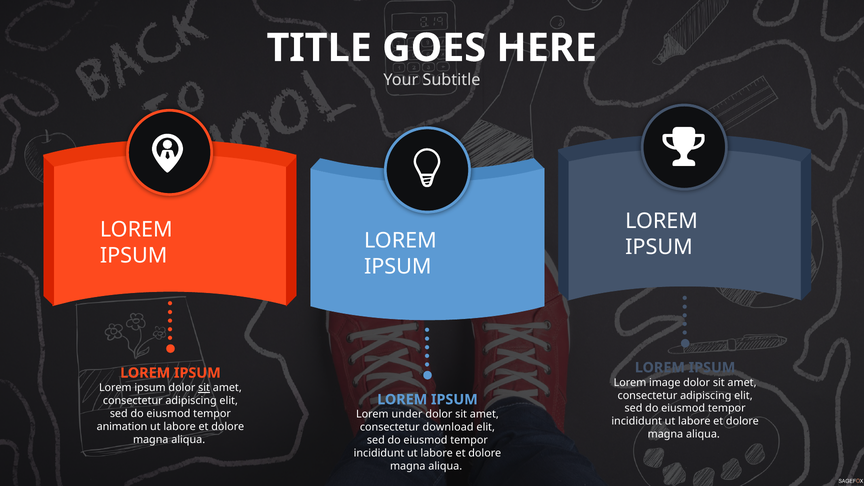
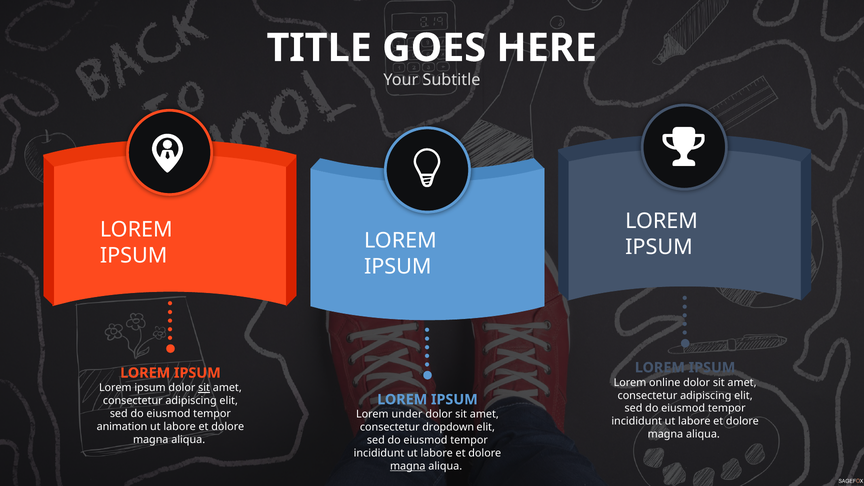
image: image -> online
download: download -> dropdown
magna at (408, 466) underline: none -> present
